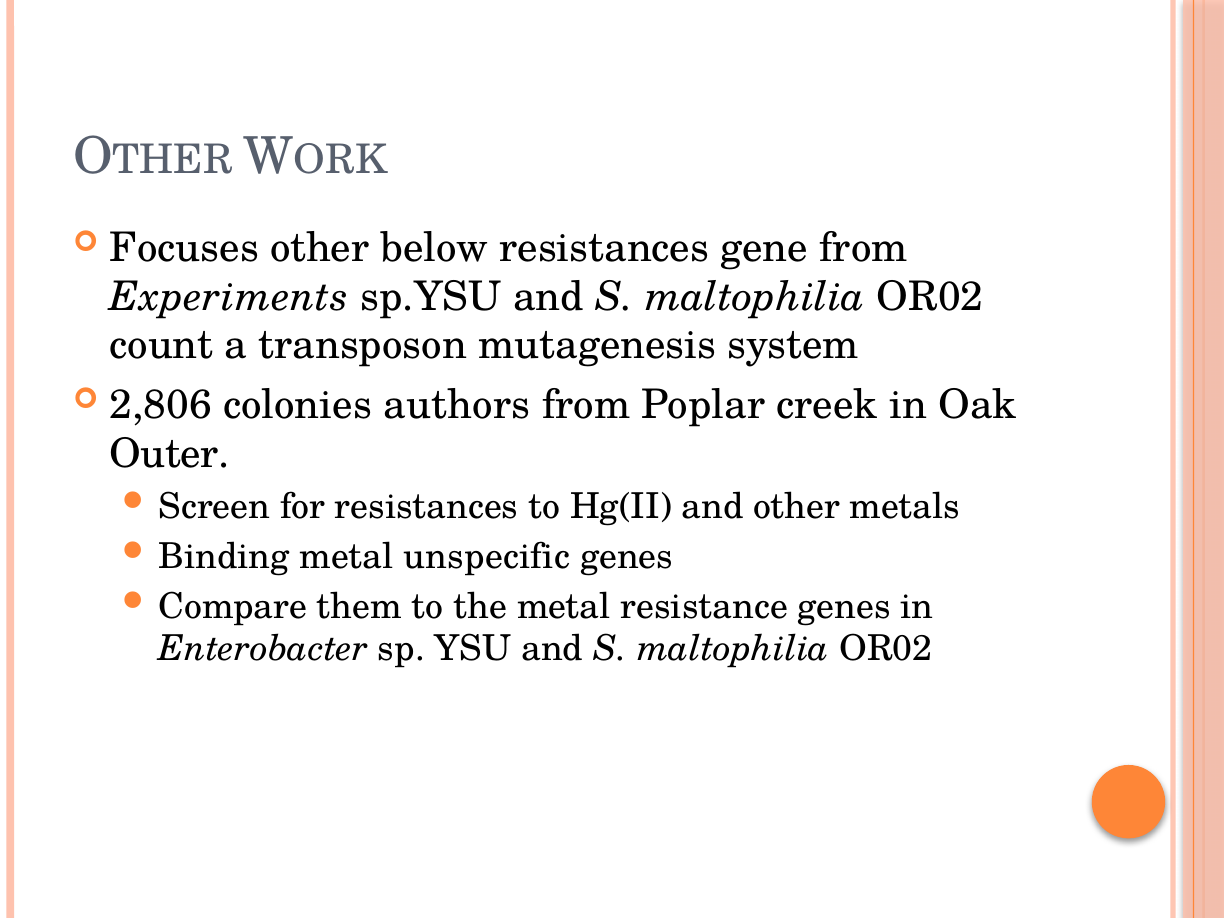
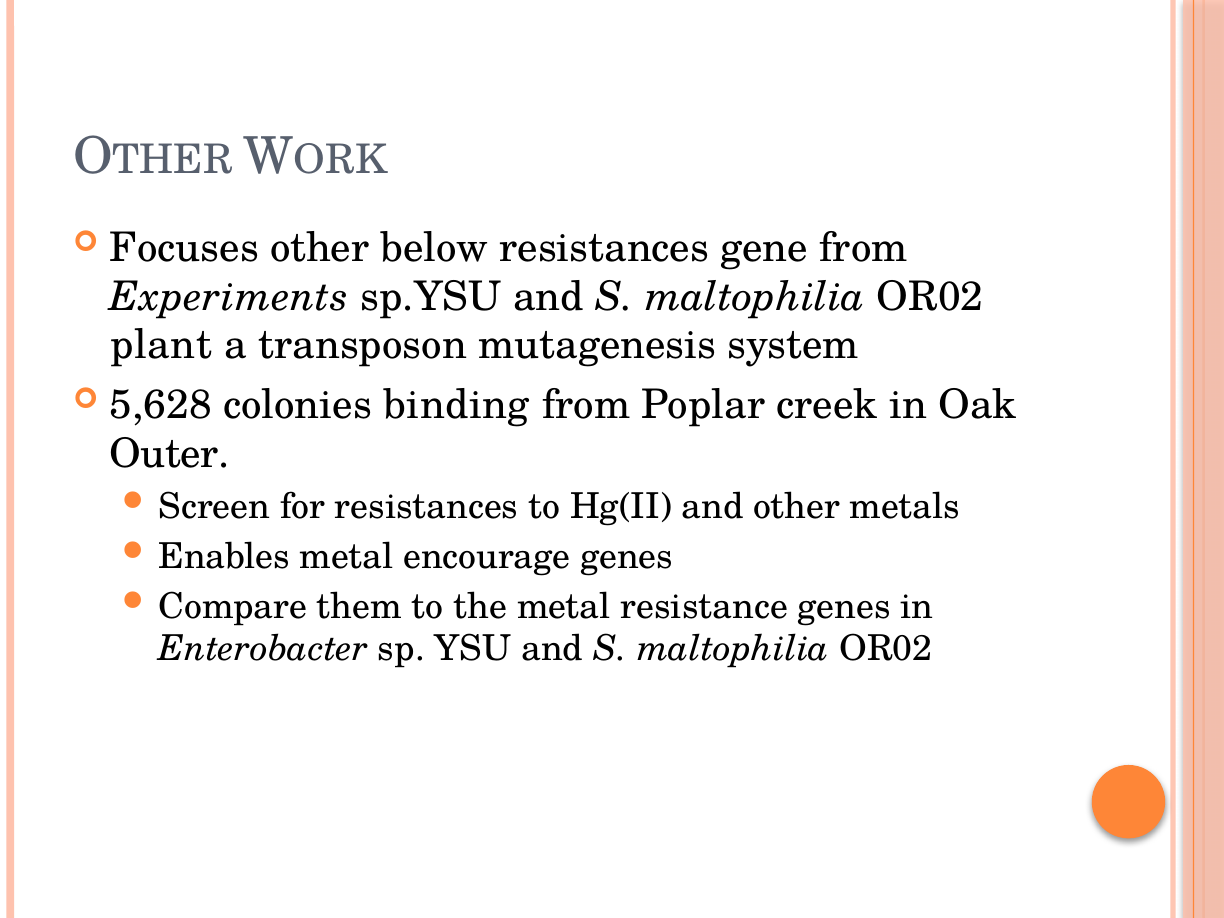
count: count -> plant
2,806: 2,806 -> 5,628
authors: authors -> binding
Binding: Binding -> Enables
unspecific: unspecific -> encourage
